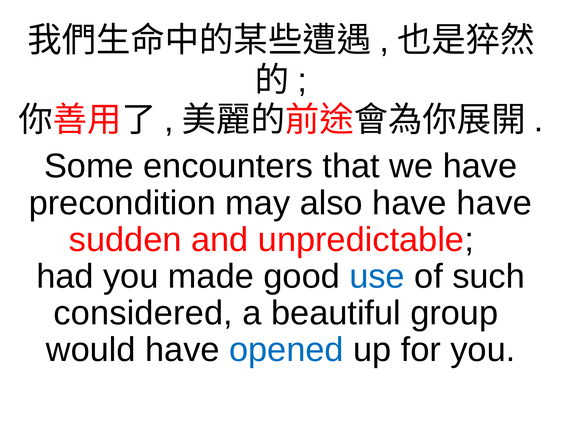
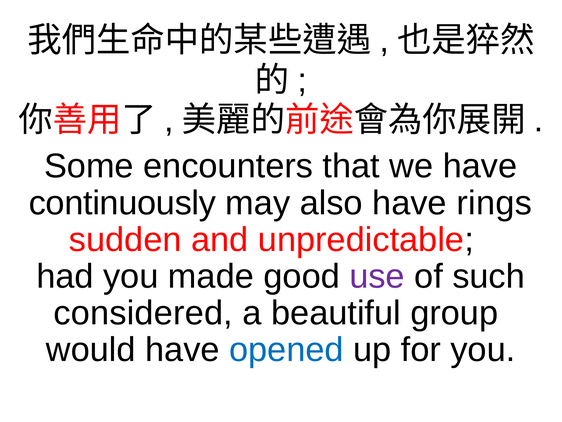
precondition: precondition -> continuously
have have: have -> rings
use colour: blue -> purple
